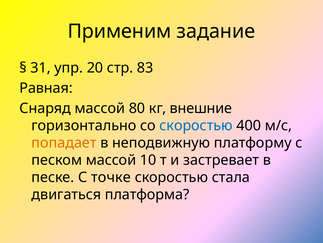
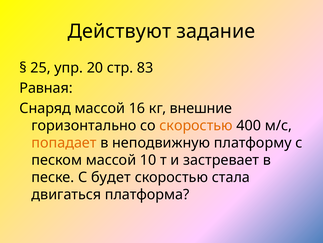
Применим: Применим -> Действуют
31: 31 -> 25
80: 80 -> 16
скоростью at (196, 125) colour: blue -> orange
точке: точке -> будет
